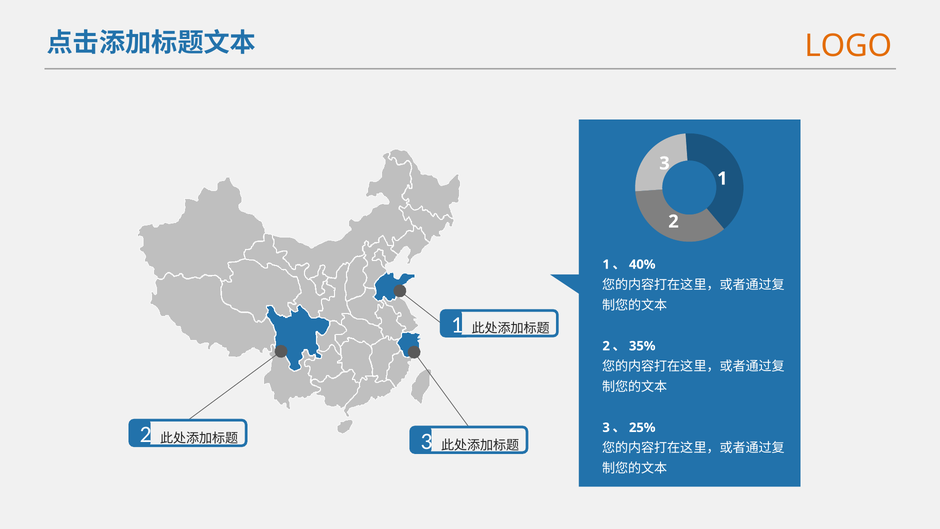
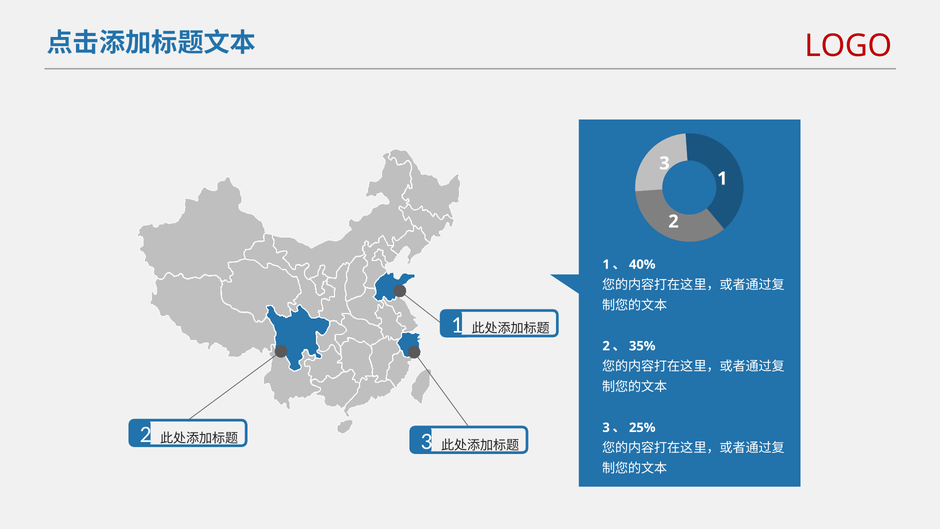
LOGO colour: orange -> red
